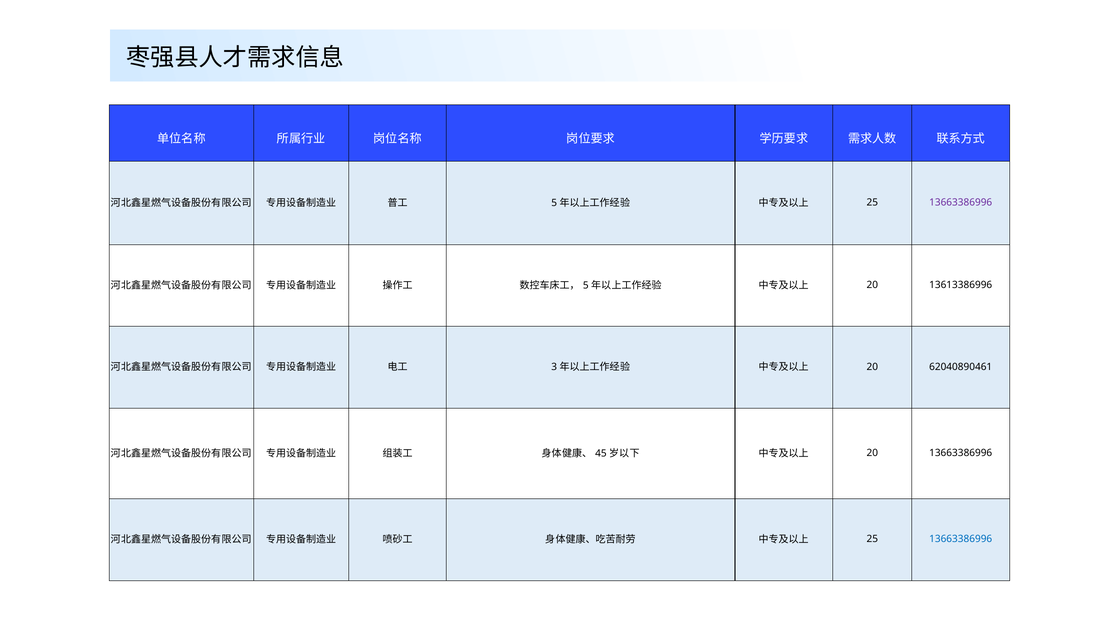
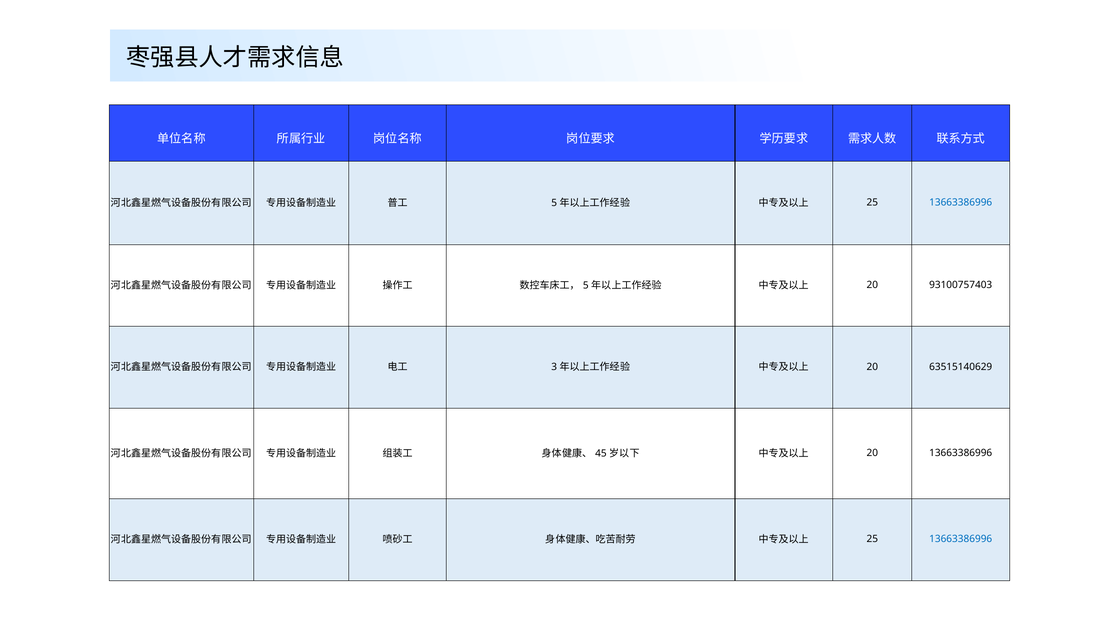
13663386996 at (961, 202) colour: purple -> blue
13613386996: 13613386996 -> 93100757403
62040890461: 62040890461 -> 63515140629
